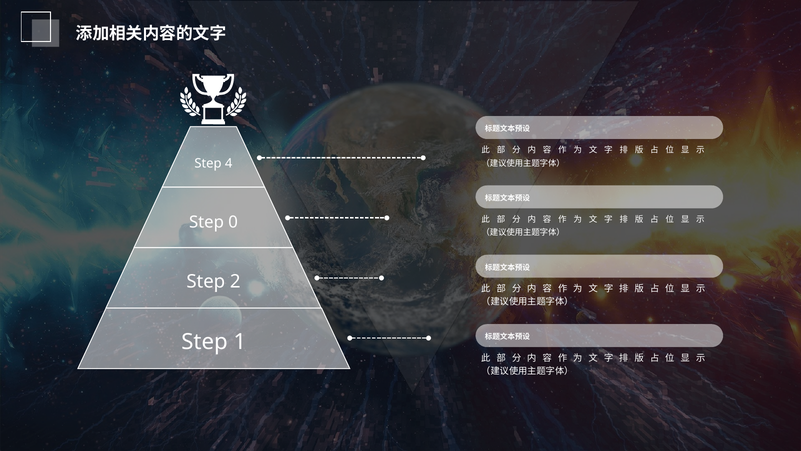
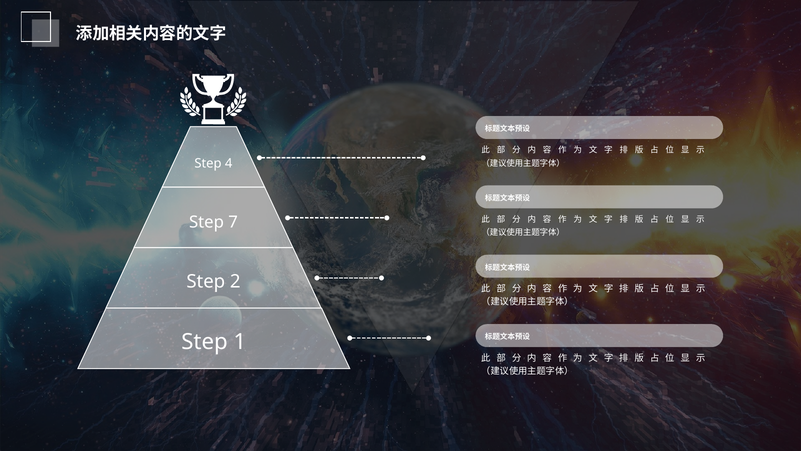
0: 0 -> 7
